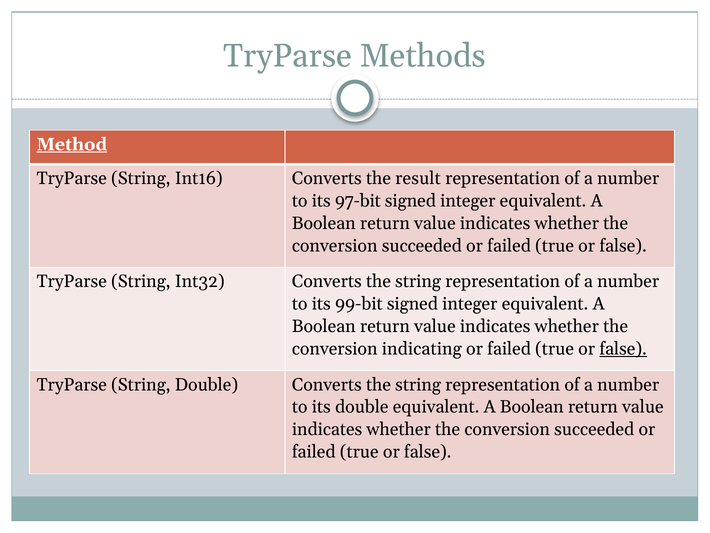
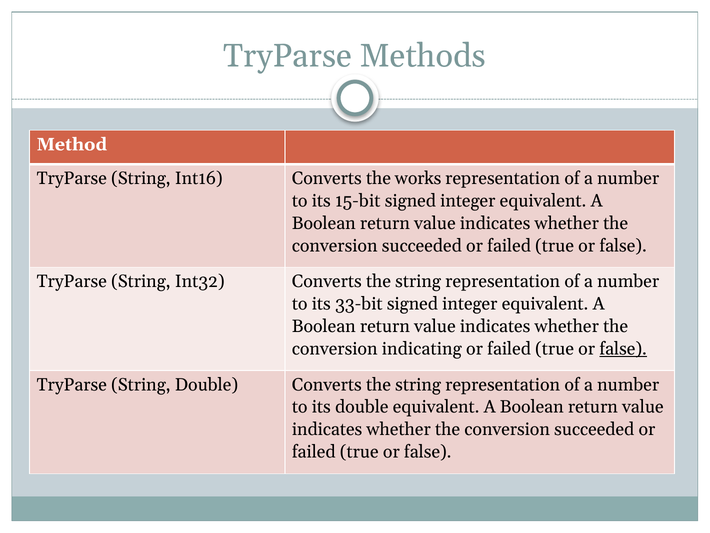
Method underline: present -> none
result: result -> works
97-bit: 97-bit -> 15-bit
99-bit: 99-bit -> 33-bit
